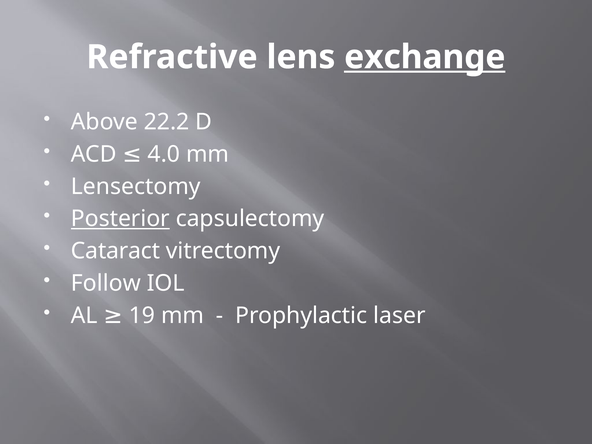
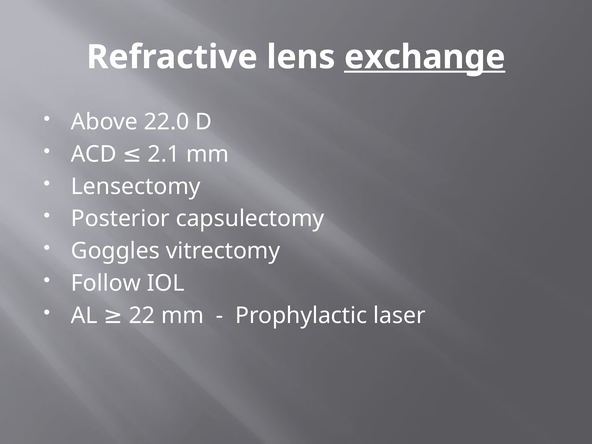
22.2: 22.2 -> 22.0
4.0: 4.0 -> 2.1
Posterior underline: present -> none
Cataract: Cataract -> Goggles
19: 19 -> 22
